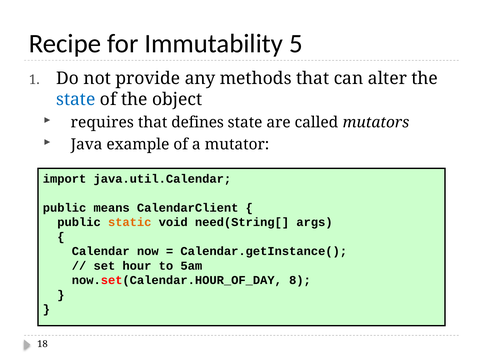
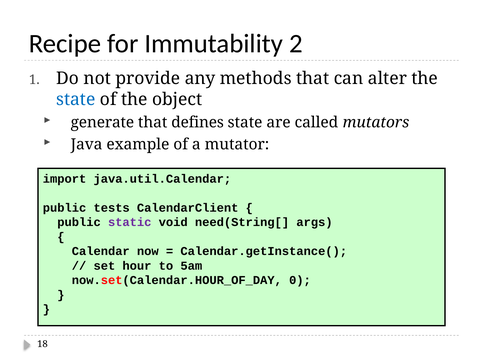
5: 5 -> 2
requires: requires -> generate
means: means -> tests
static colour: orange -> purple
8: 8 -> 0
